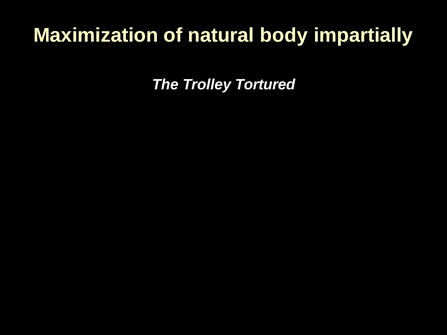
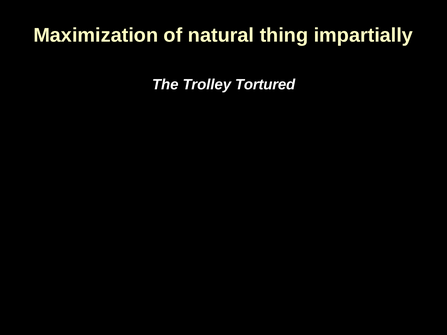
body: body -> thing
